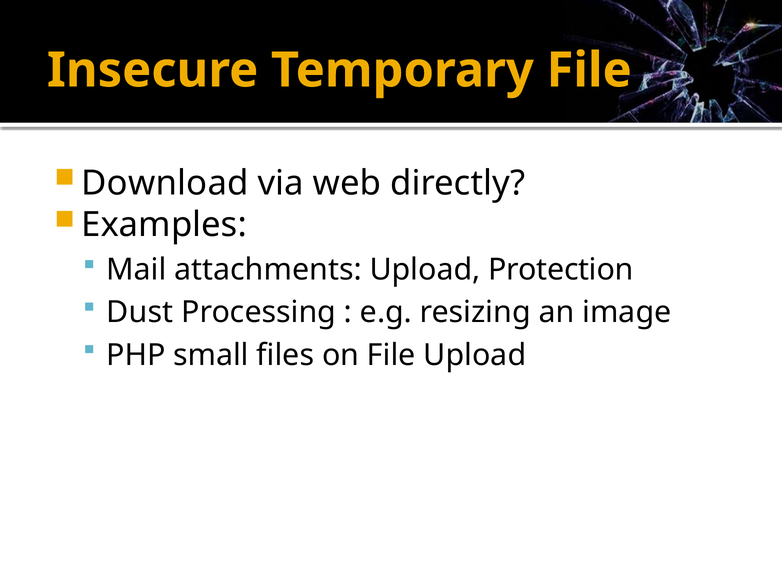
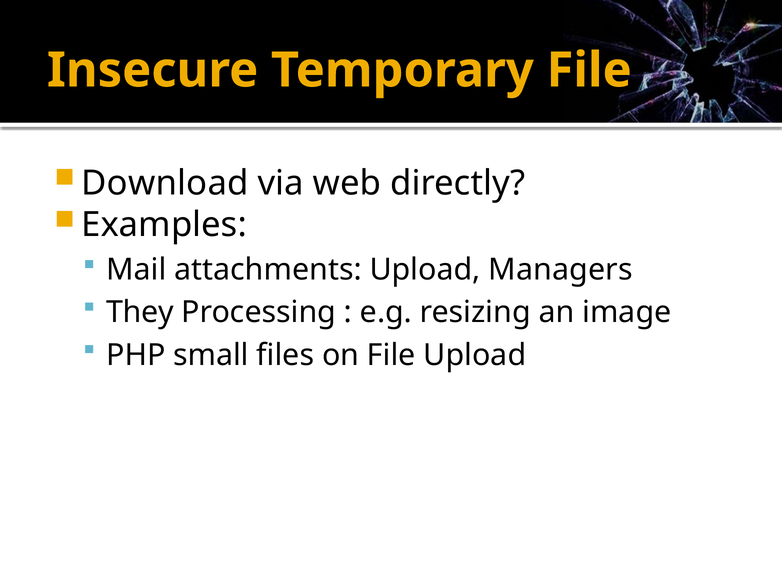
Protection: Protection -> Managers
Dust: Dust -> They
